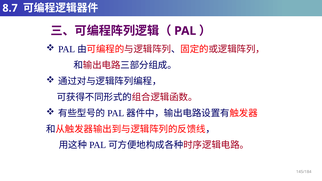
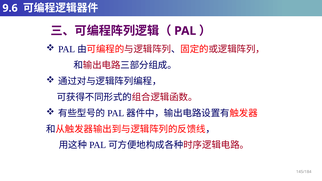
8.7: 8.7 -> 9.6
